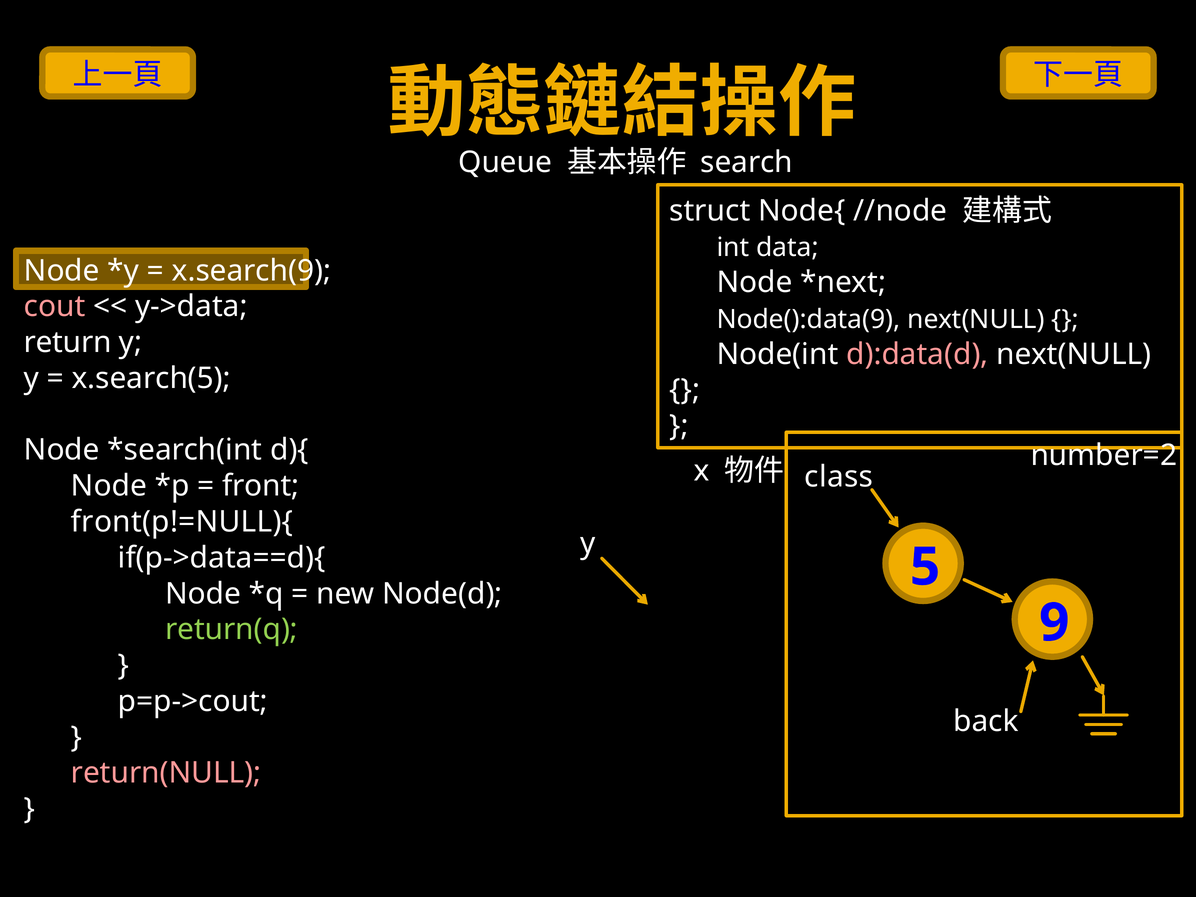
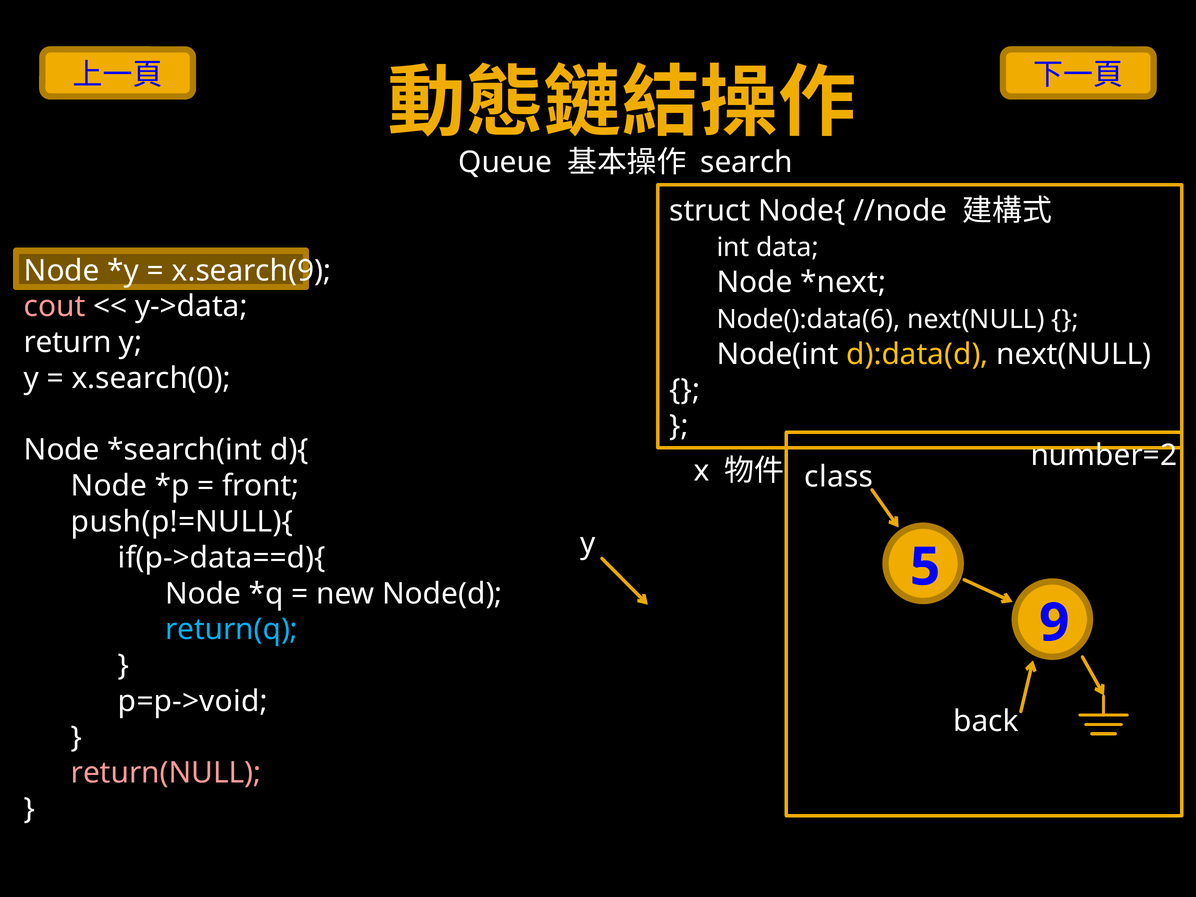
Node():data(9: Node():data(9 -> Node():data(6
d):data(d colour: pink -> yellow
x.search(5: x.search(5 -> x.search(0
front(p!=NULL){: front(p!=NULL){ -> push(p!=NULL){
return(q colour: light green -> light blue
p=p->cout: p=p->cout -> p=p->void
